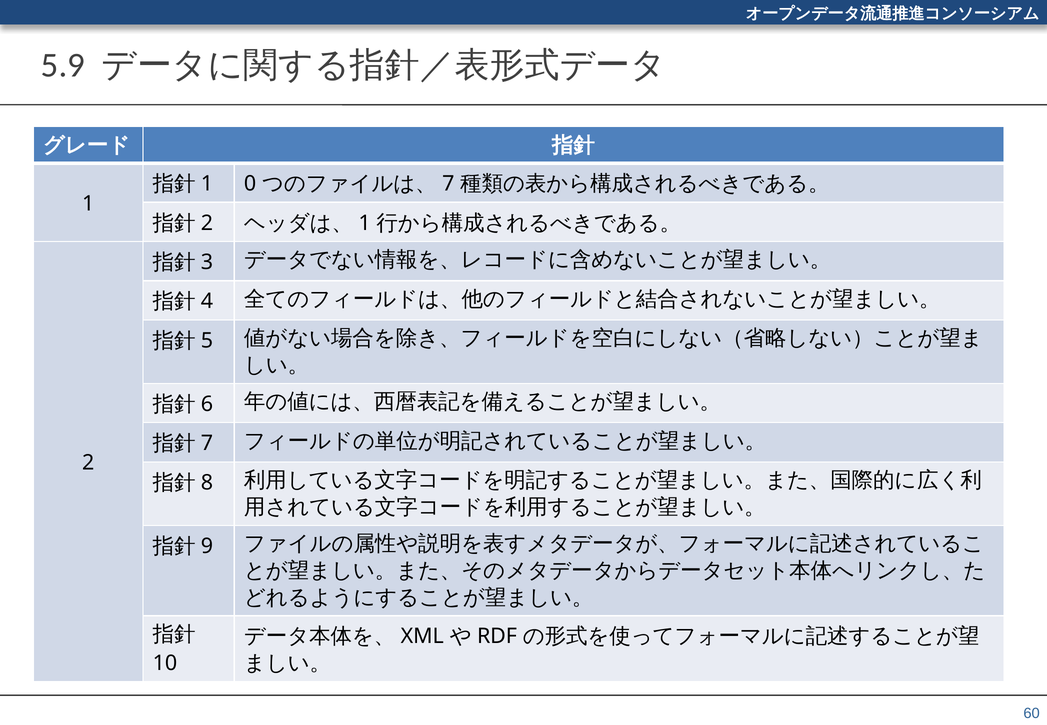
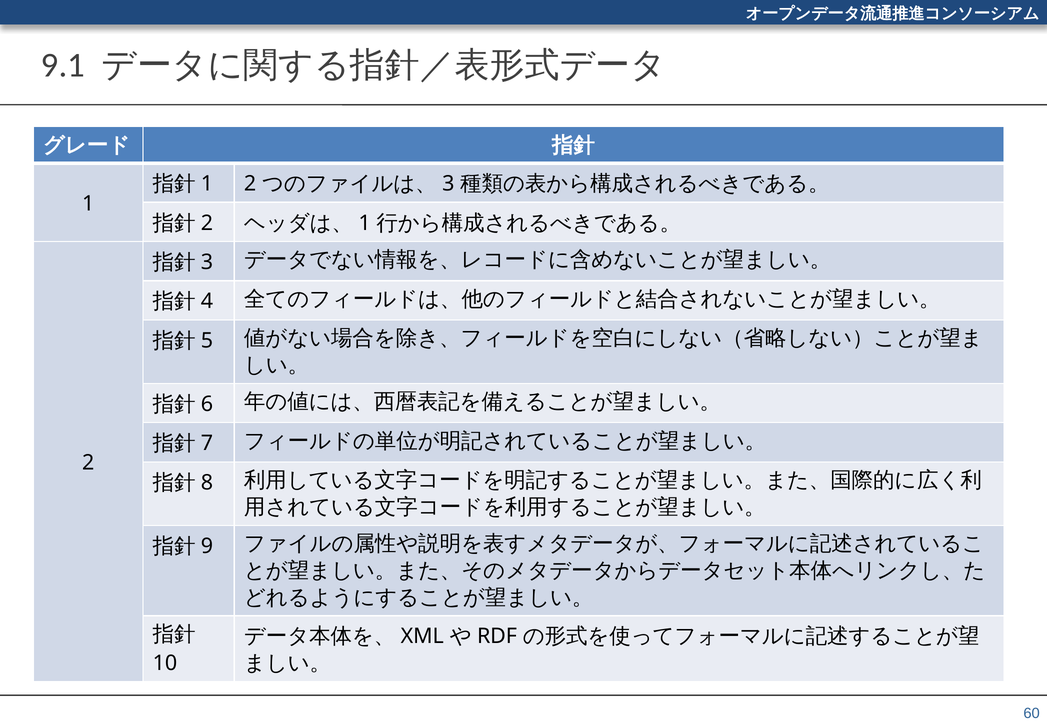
5.9: 5.9 -> 9.1
0 at (250, 184): 0 -> 2
7: 7 -> 3
